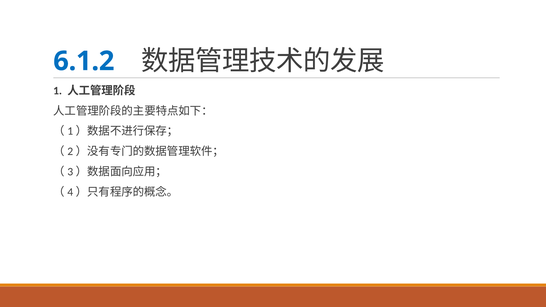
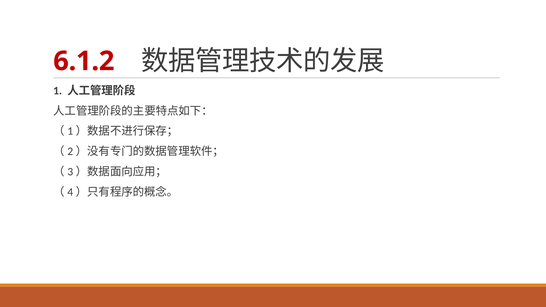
6.1.2 colour: blue -> red
